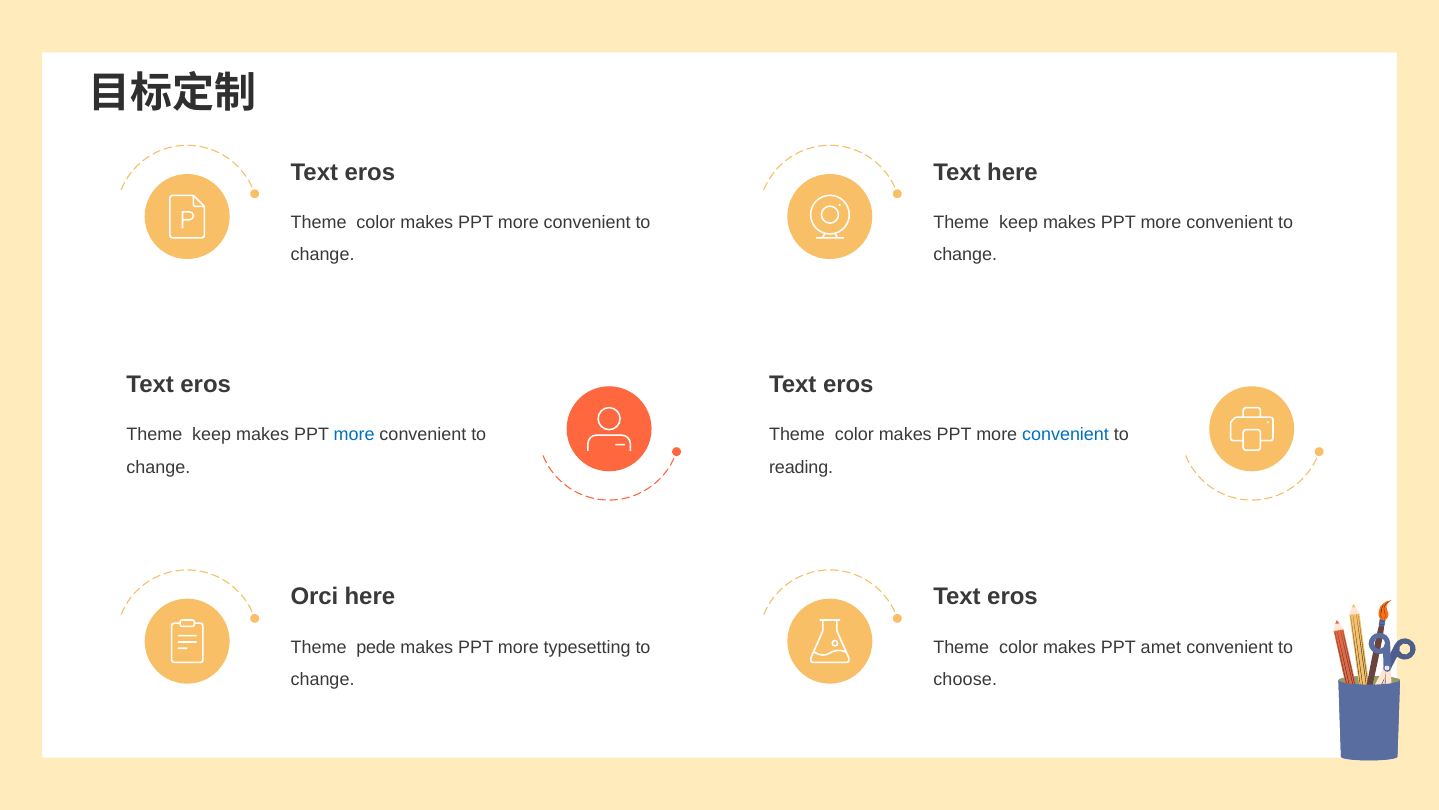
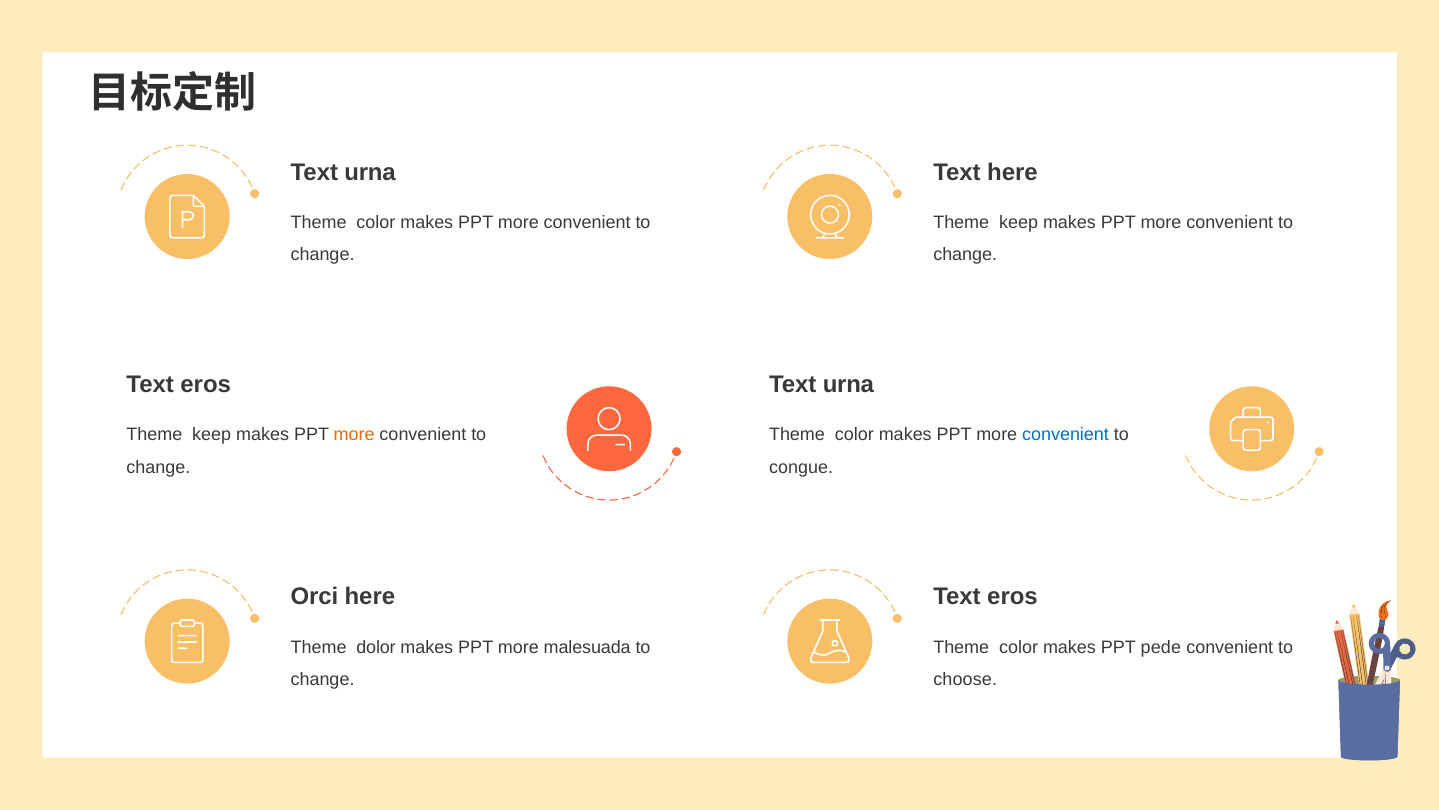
eros at (370, 172): eros -> urna
eros at (848, 384): eros -> urna
more at (354, 435) colour: blue -> orange
reading: reading -> congue
pede: pede -> dolor
typesetting: typesetting -> malesuada
amet: amet -> pede
